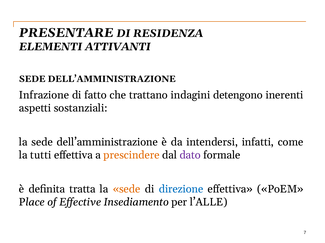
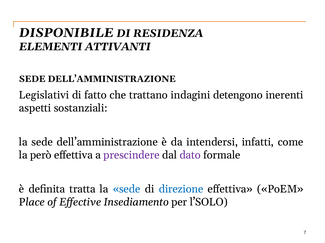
PRESENTARE: PRESENTARE -> DISPONIBILE
Infrazione: Infrazione -> Legislativi
tutti: tutti -> però
prescindere colour: orange -> purple
sede at (127, 190) colour: orange -> blue
l’ALLE: l’ALLE -> l’SOLO
